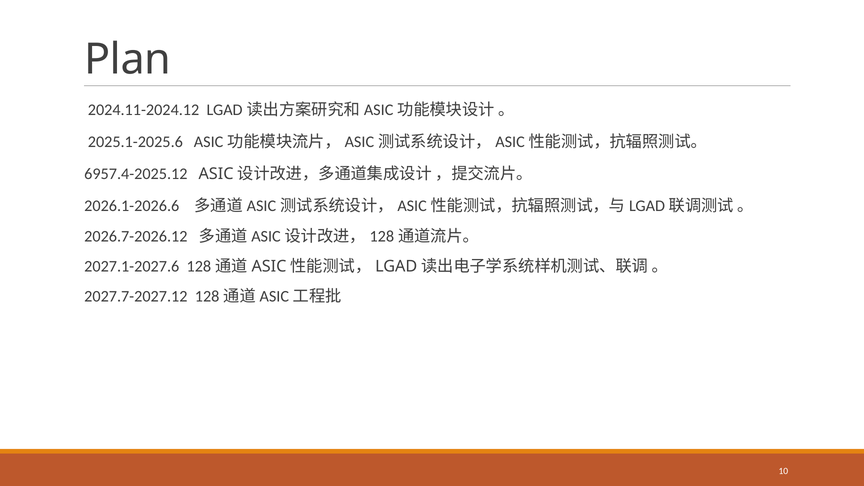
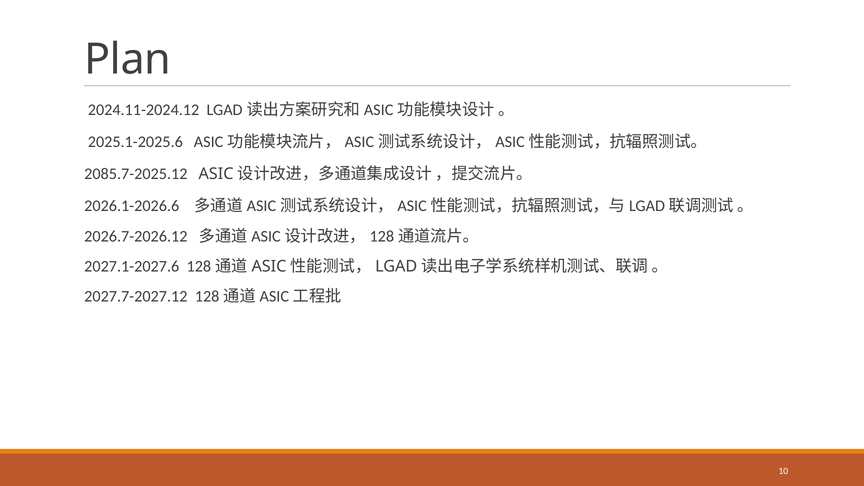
6957.4-2025.12: 6957.4-2025.12 -> 2085.7-2025.12
